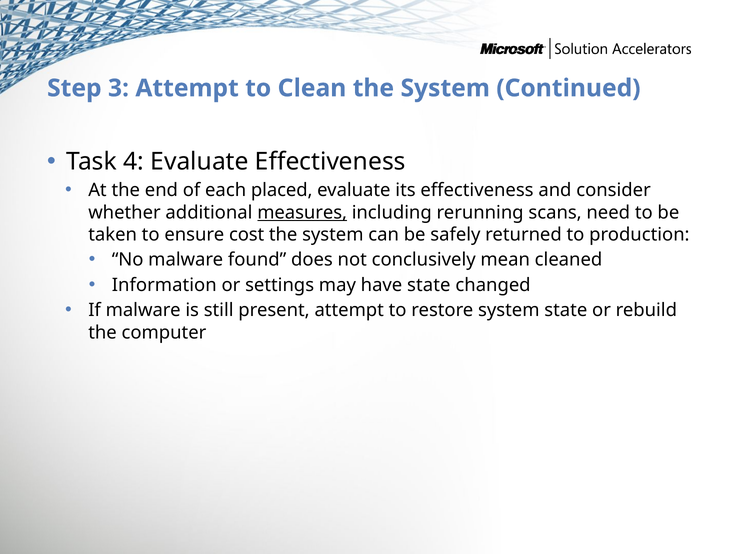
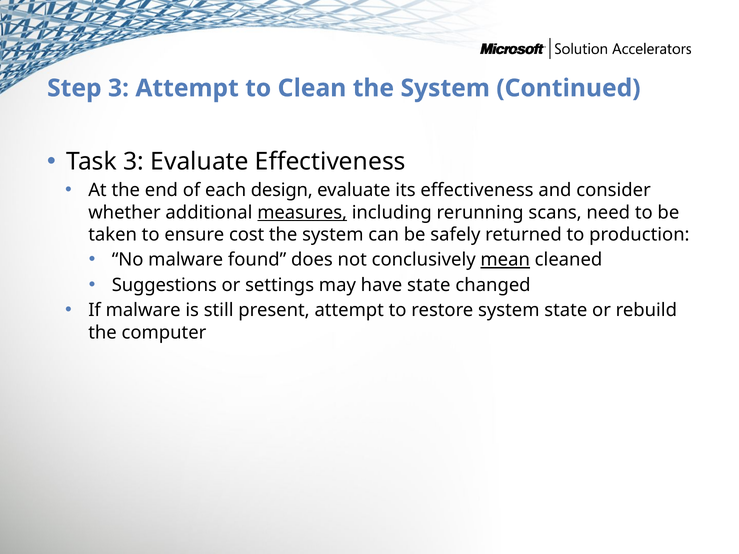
Task 4: 4 -> 3
placed: placed -> design
mean underline: none -> present
Information: Information -> Suggestions
